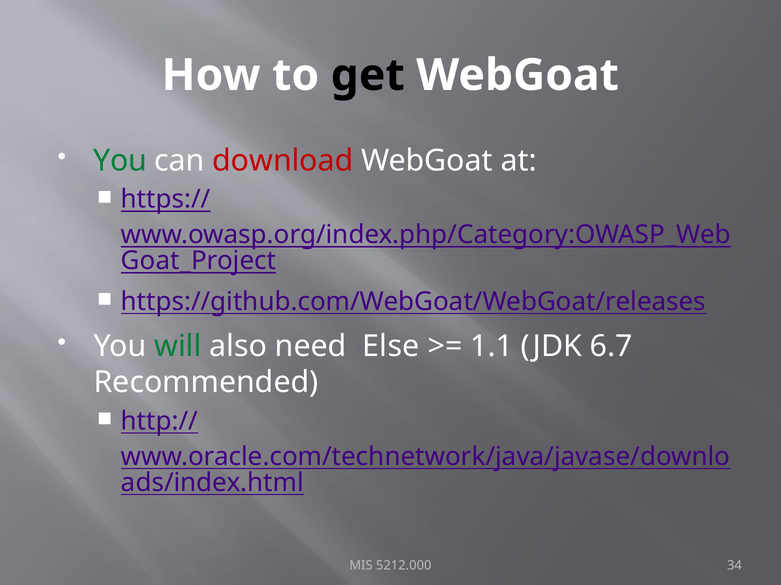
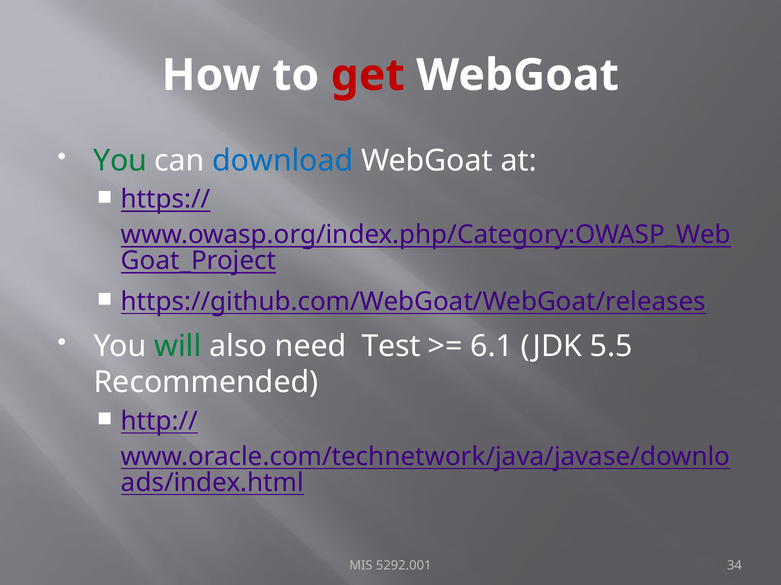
get colour: black -> red
download colour: red -> blue
Else: Else -> Test
1.1: 1.1 -> 6.1
6.7: 6.7 -> 5.5
5212.000: 5212.000 -> 5292.001
